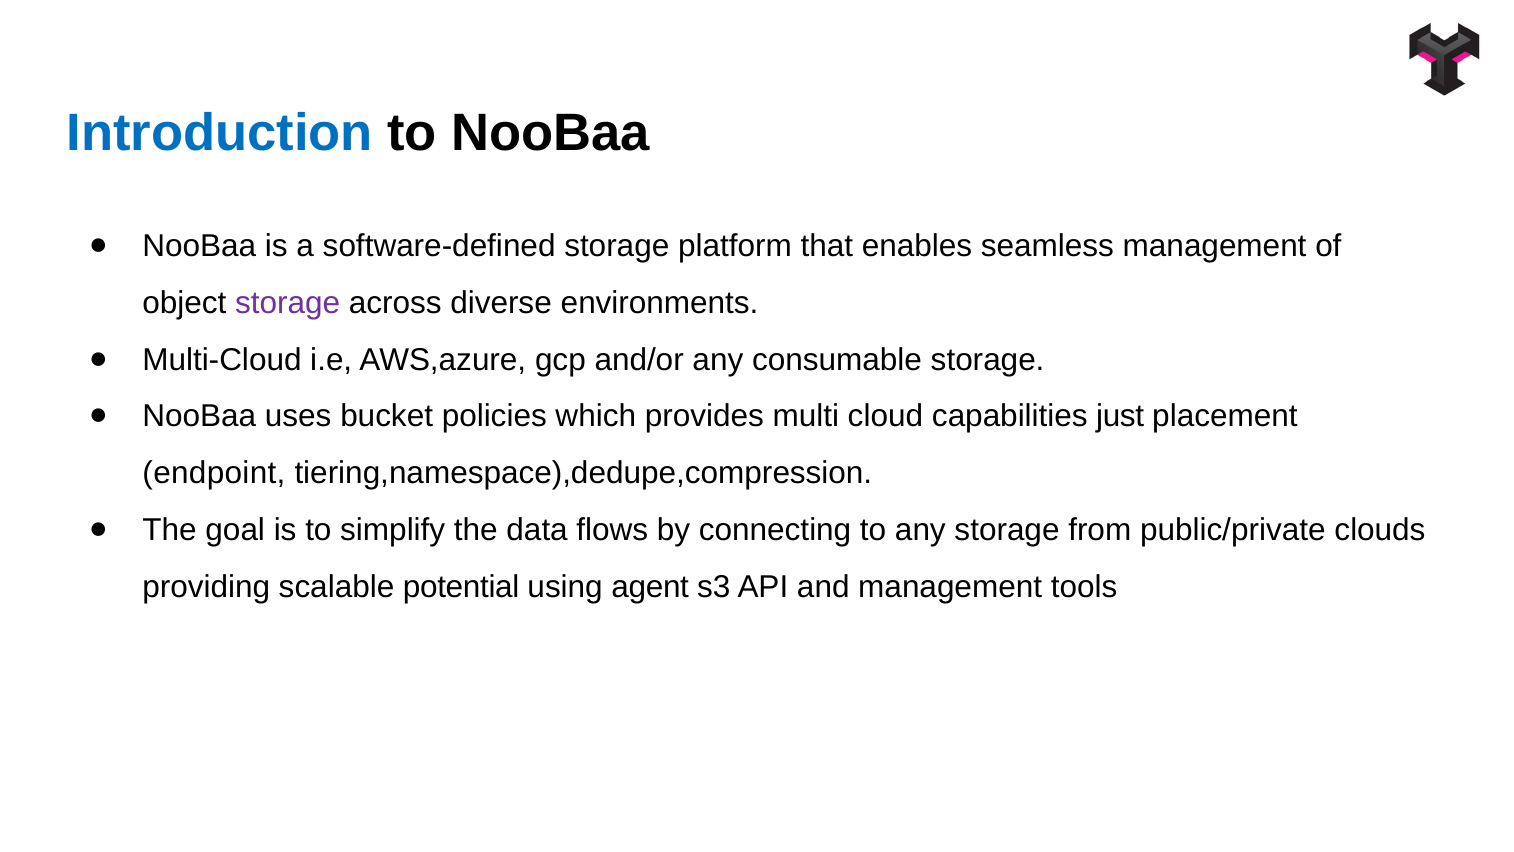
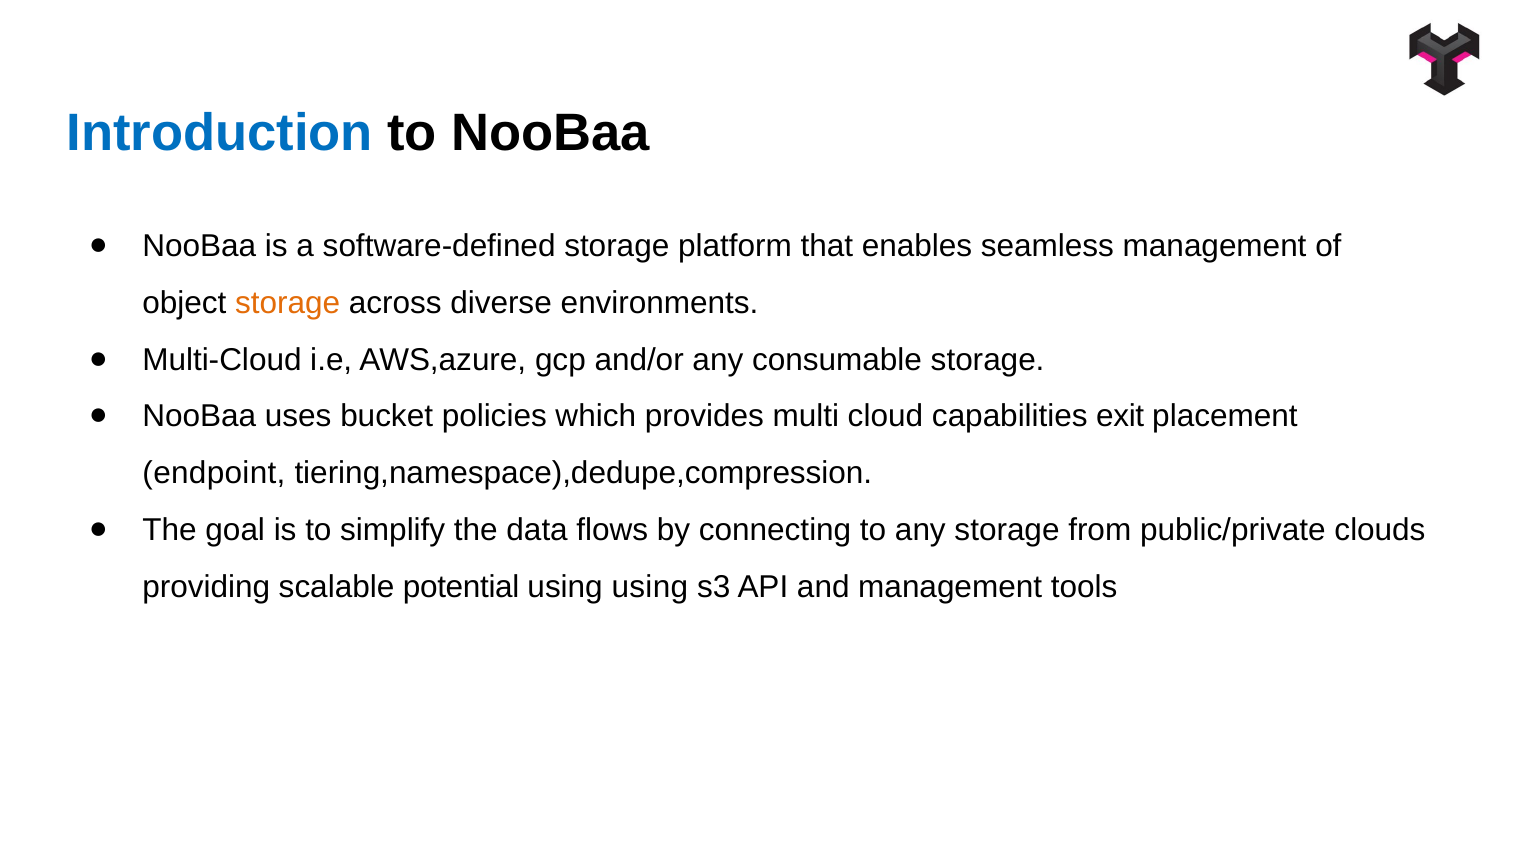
storage at (288, 303) colour: purple -> orange
just: just -> exit
using agent: agent -> using
